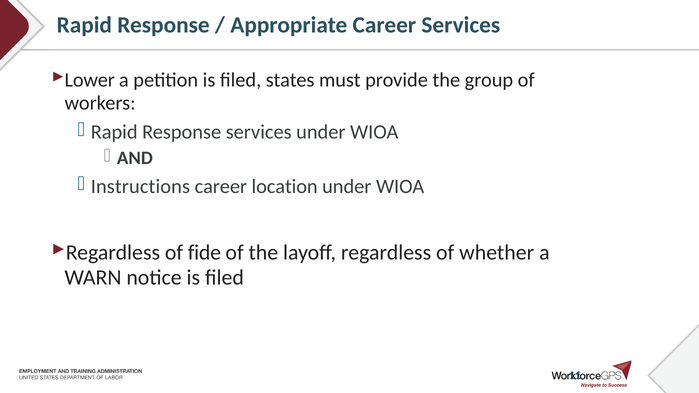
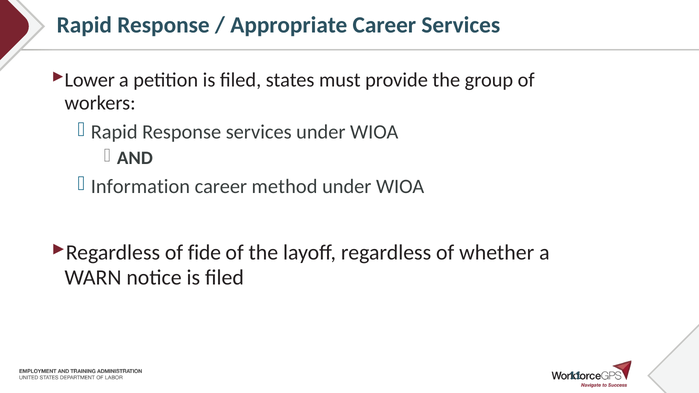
Instructions: Instructions -> Information
location: location -> method
